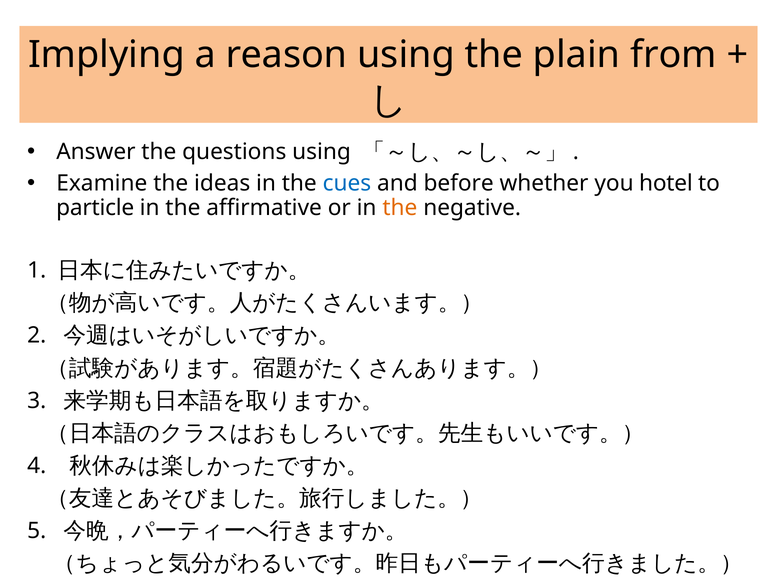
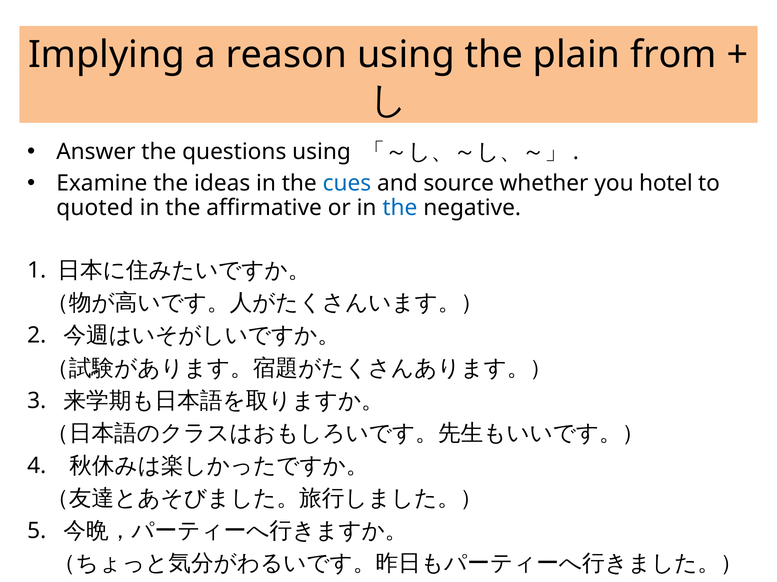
before: before -> source
particle: particle -> quoted
the at (400, 208) colour: orange -> blue
